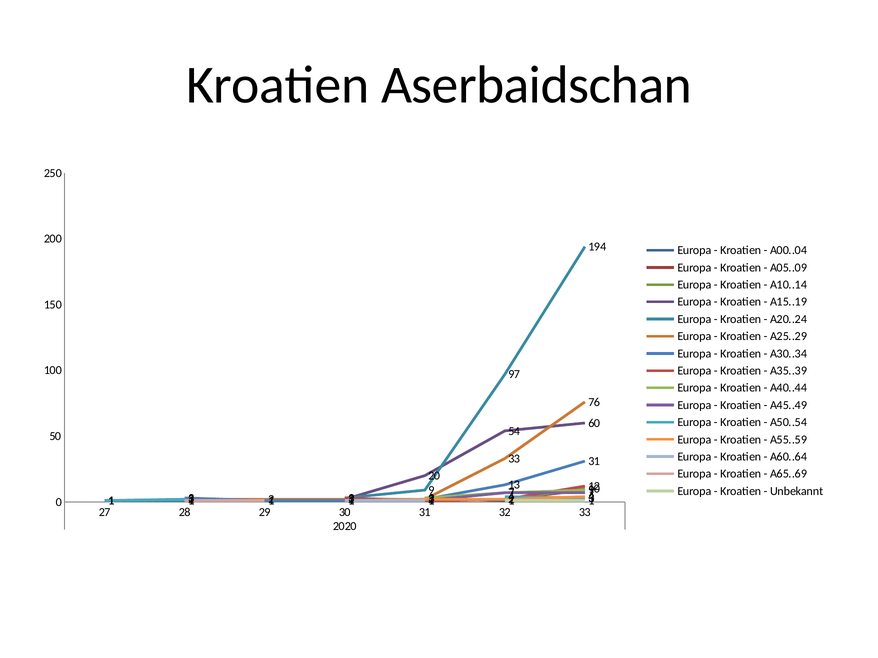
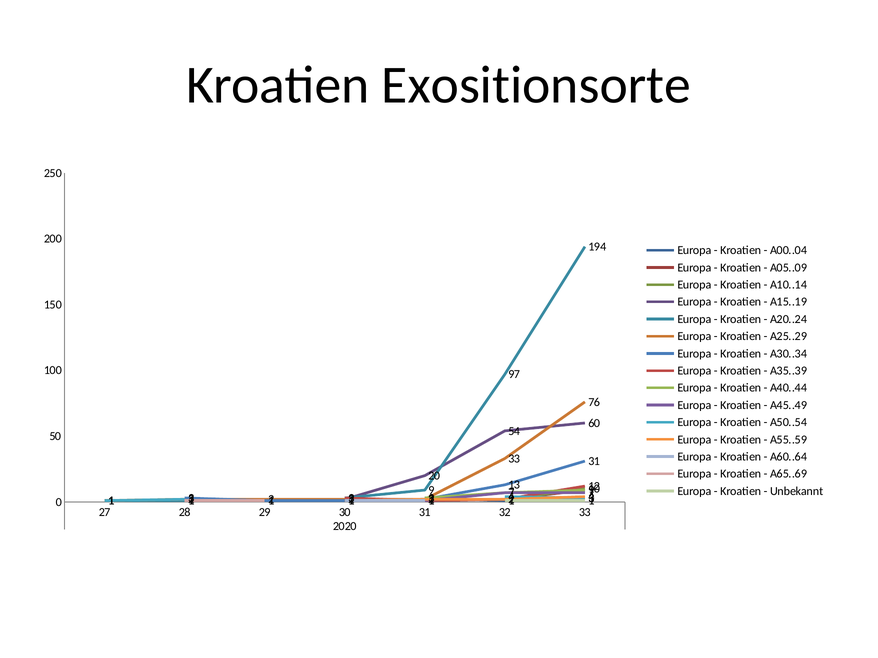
Aserbaidschan: Aserbaidschan -> Exositionsorte
